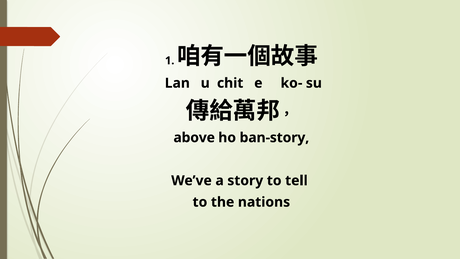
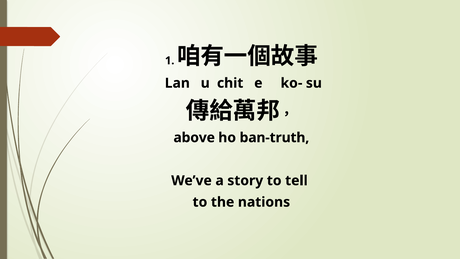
ban-story: ban-story -> ban-truth
